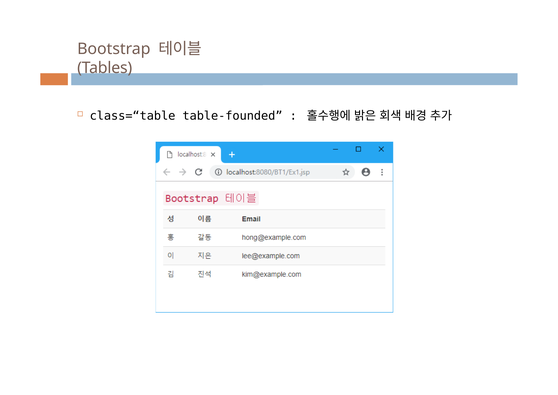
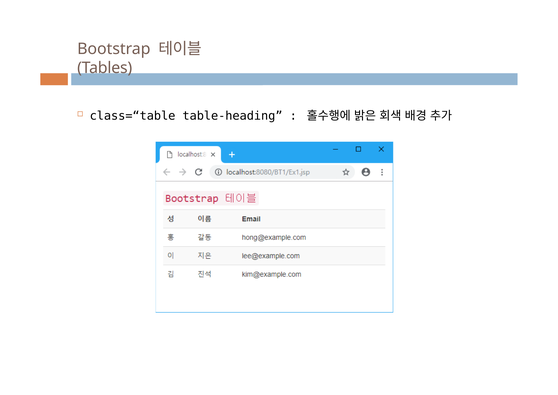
table‐founded: table‐founded -> table‐heading
